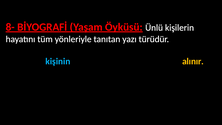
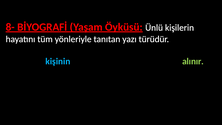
alınır colour: yellow -> light green
